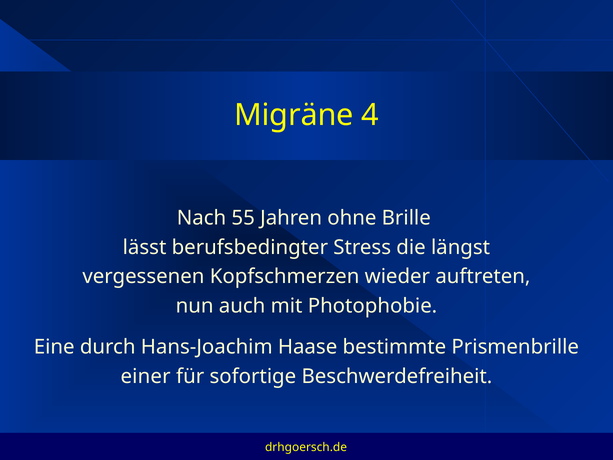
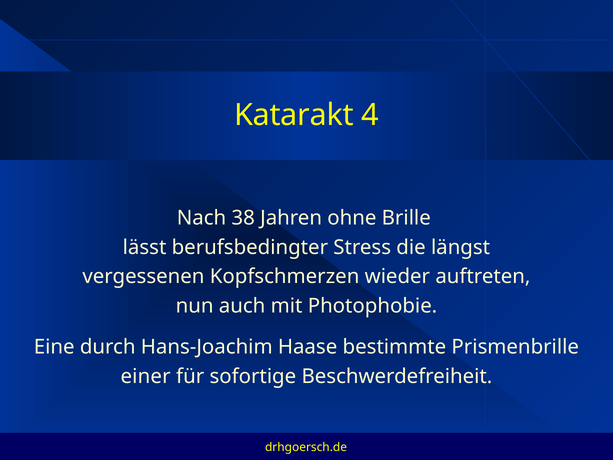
Migräne: Migräne -> Katarakt
55: 55 -> 38
